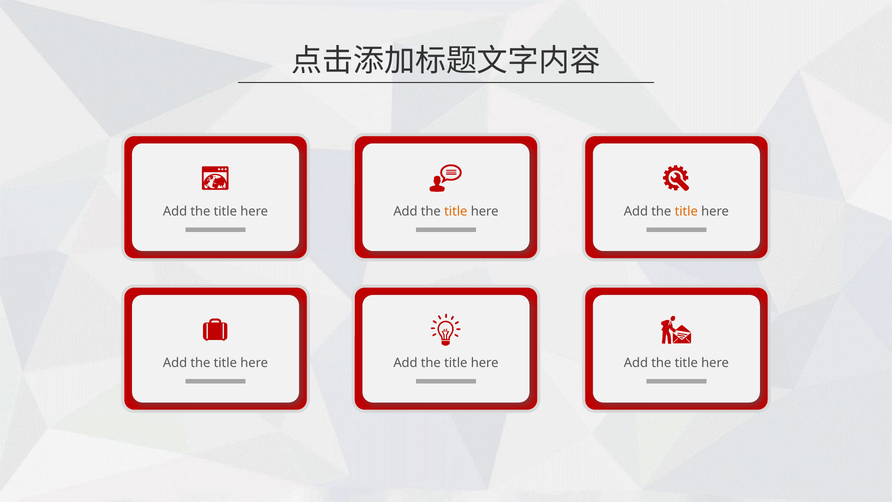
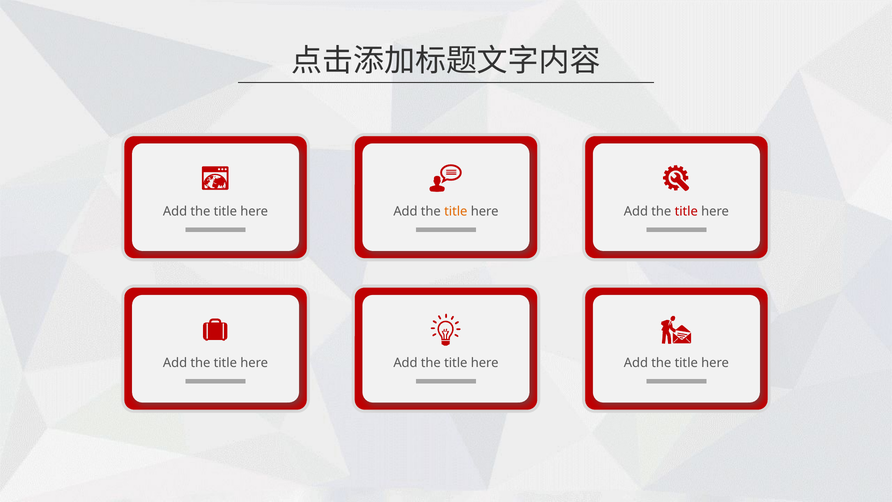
title at (686, 211) colour: orange -> red
